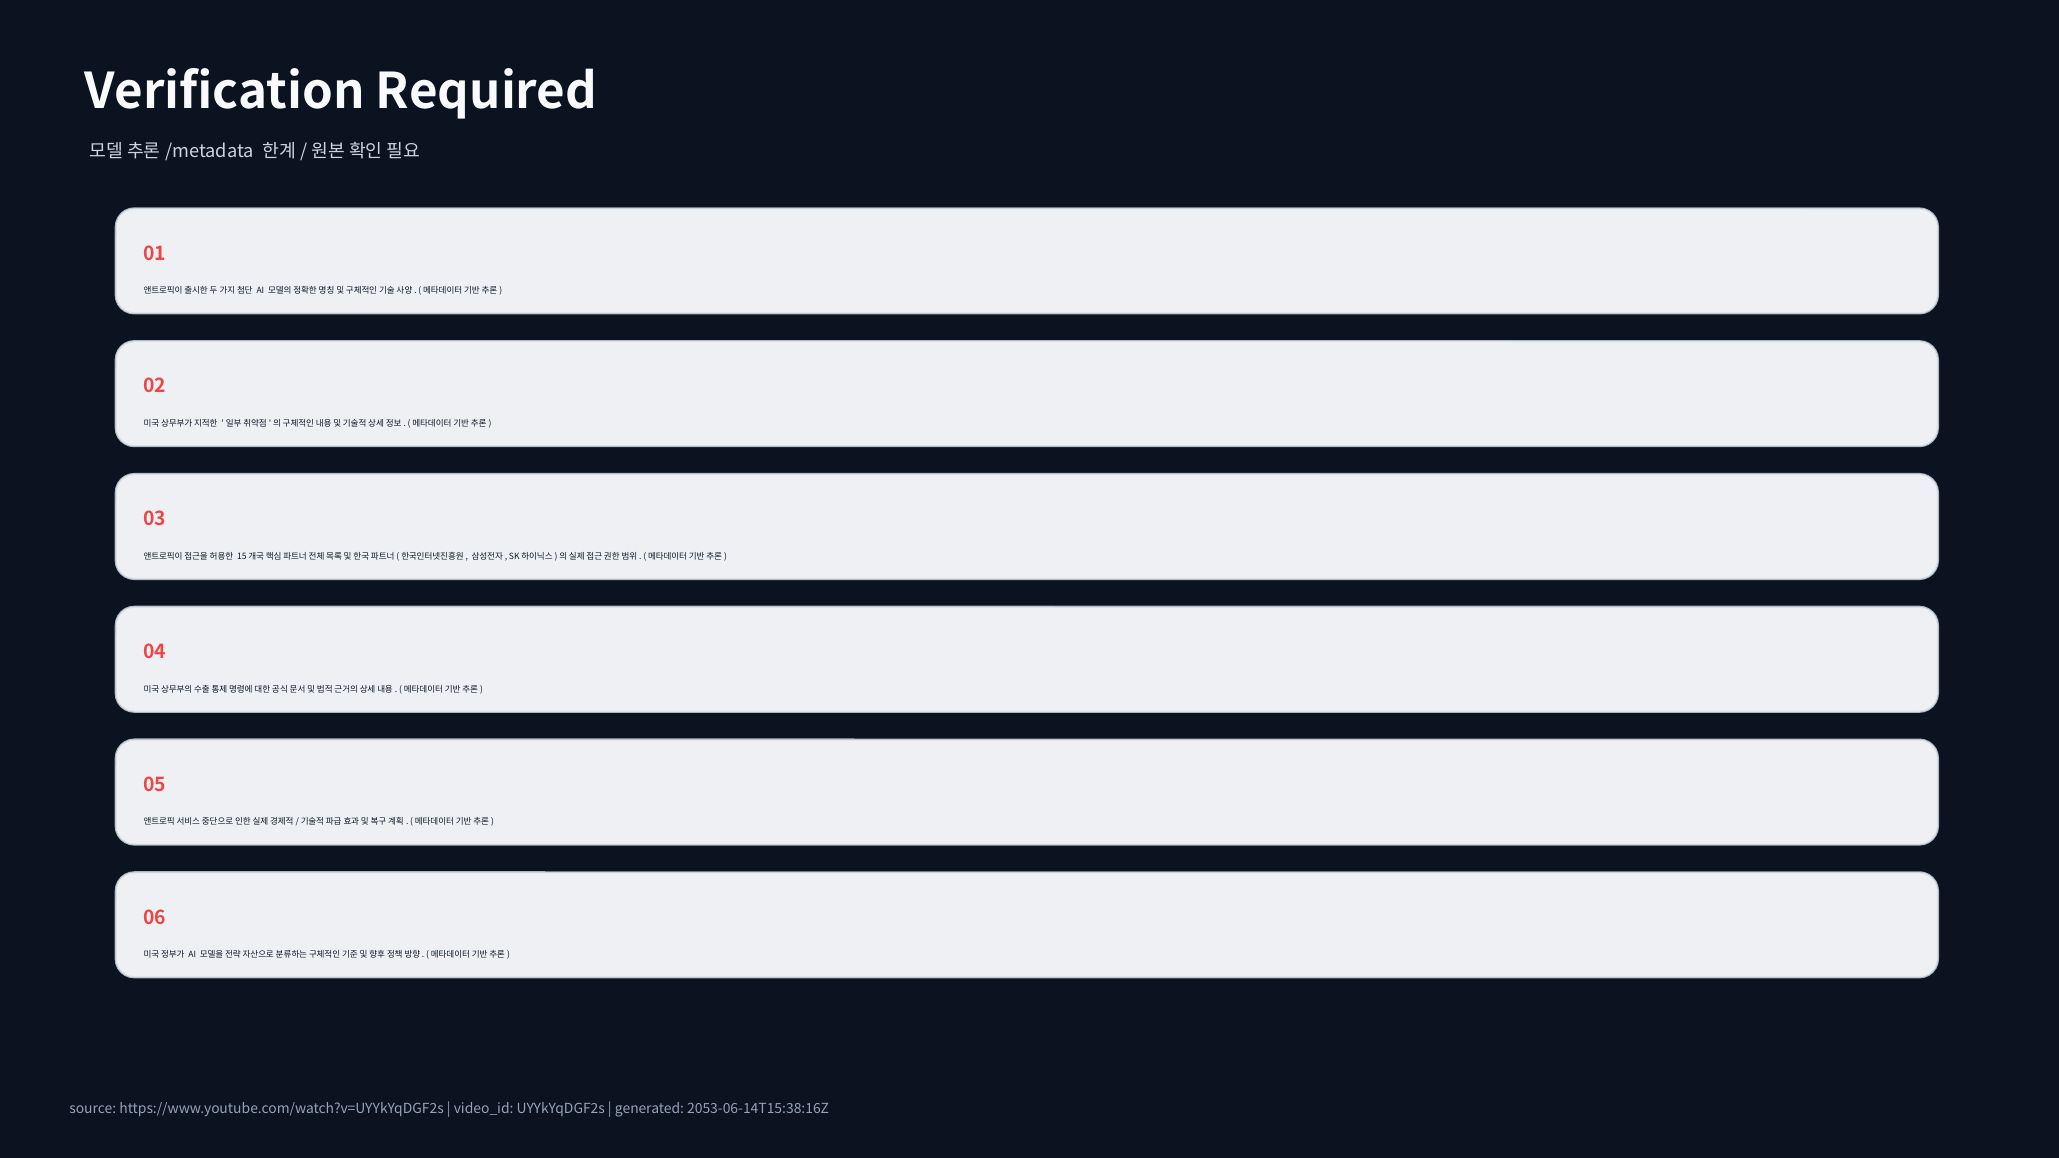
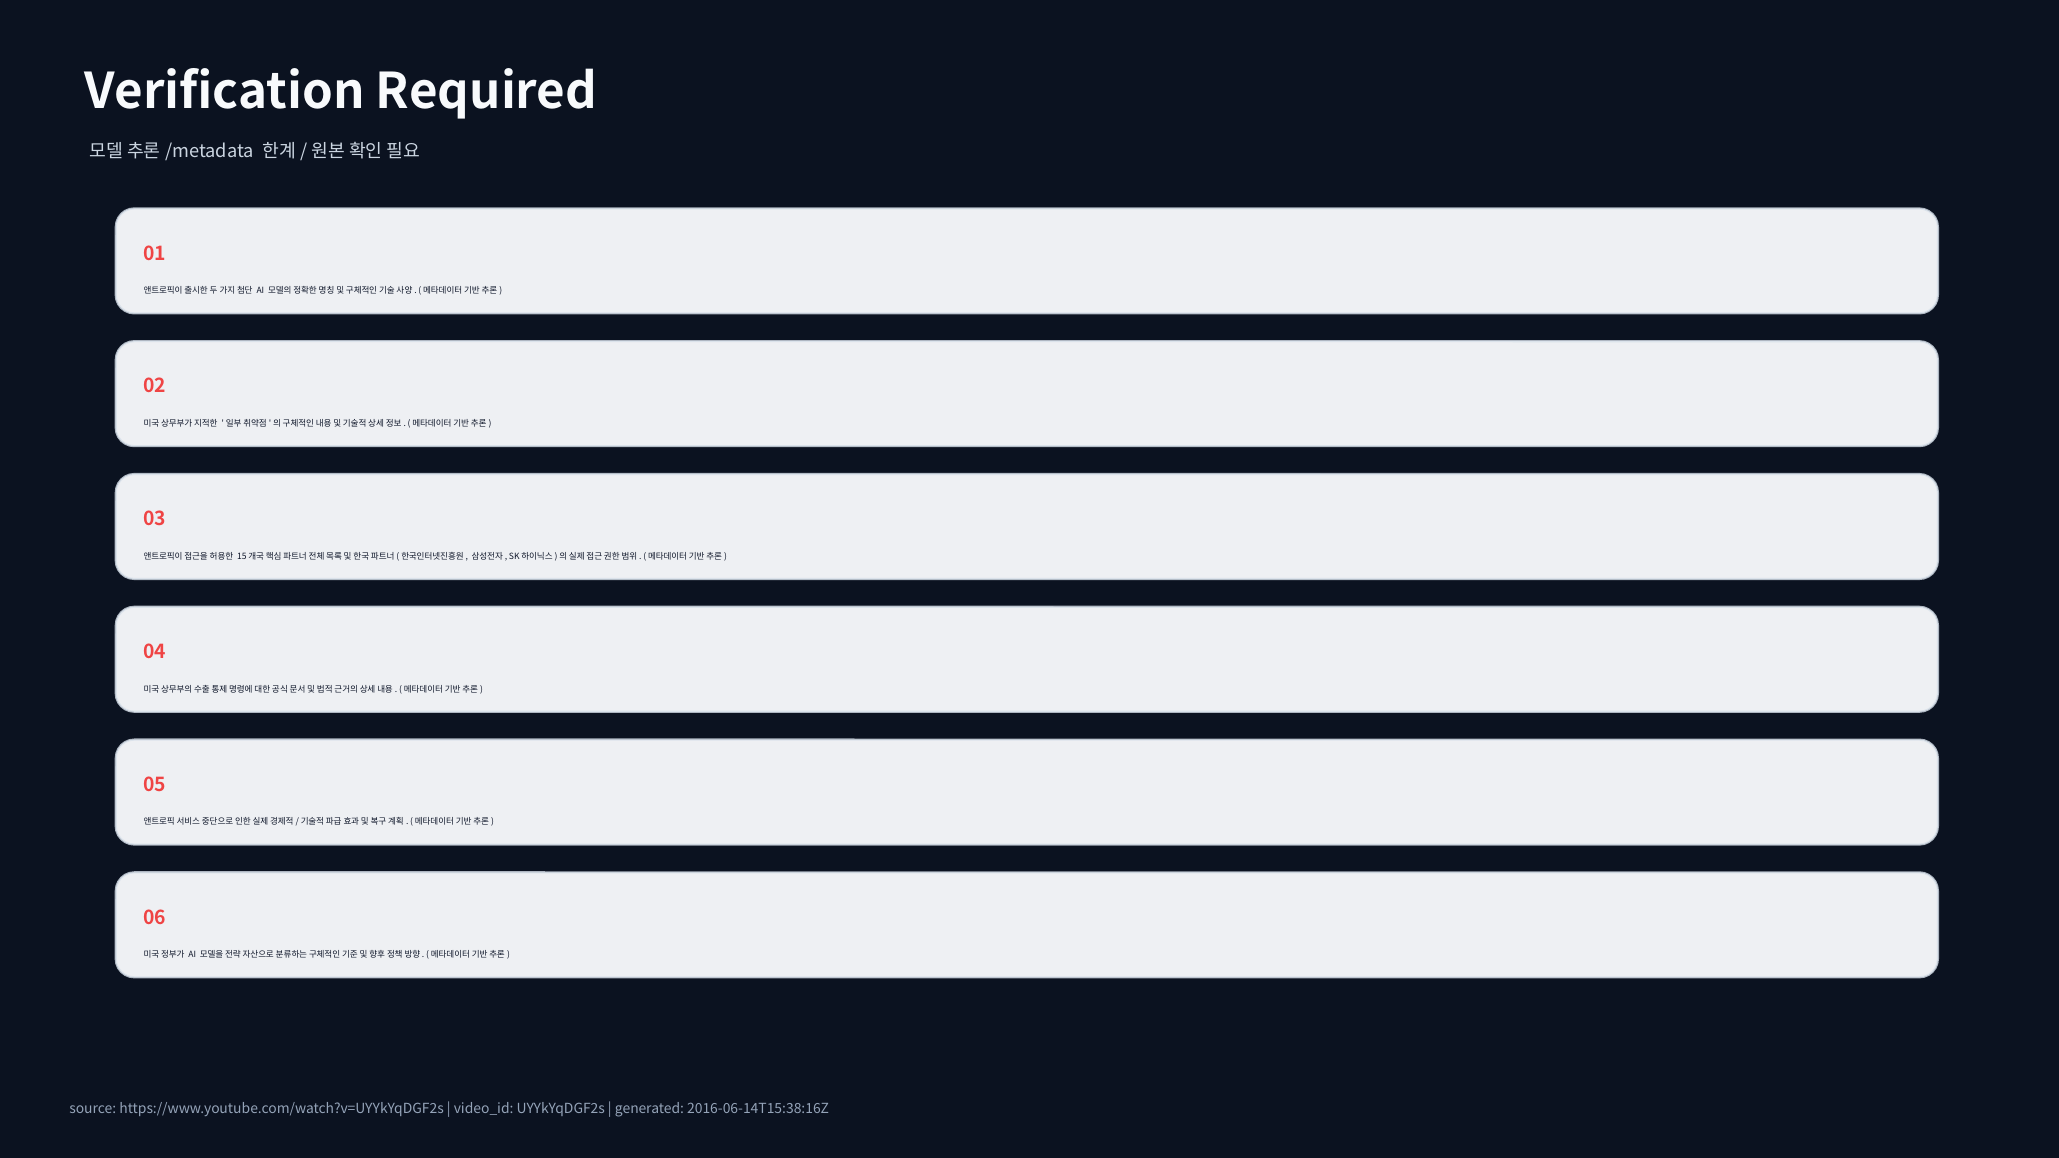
2053-06-14T15:38:16Z: 2053-06-14T15:38:16Z -> 2016-06-14T15:38:16Z
